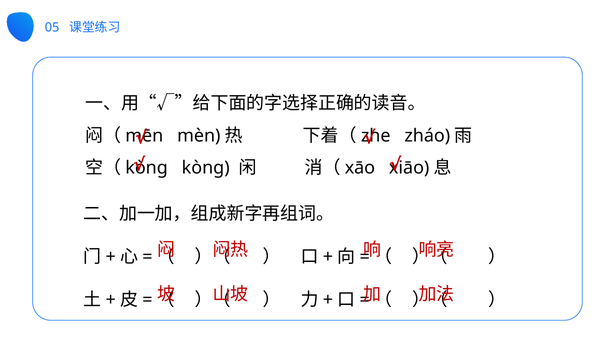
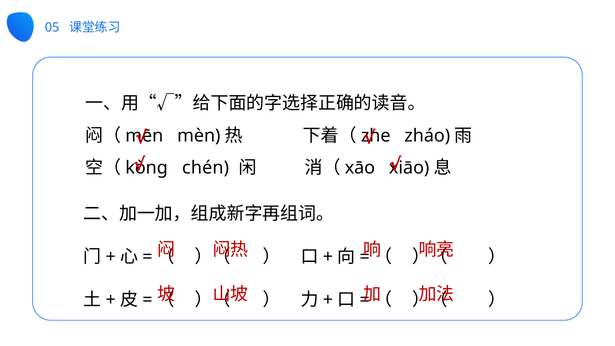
kòng at (206, 168): kòng -> chén
